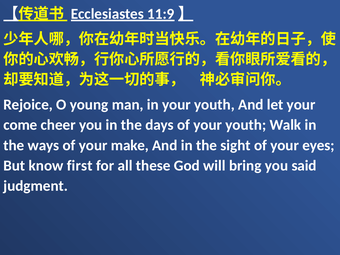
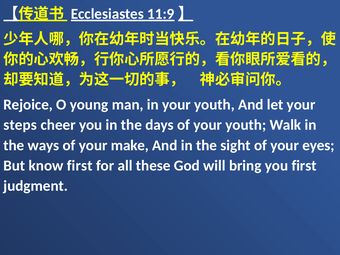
come: come -> steps
you said: said -> first
